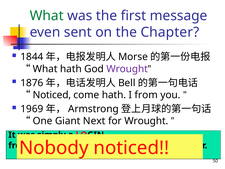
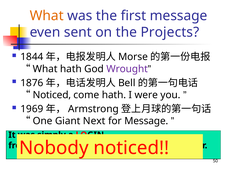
What at (47, 16) colour: green -> orange
Chapter: Chapter -> Projects
I from: from -> were
for Wrought: Wrought -> Message
